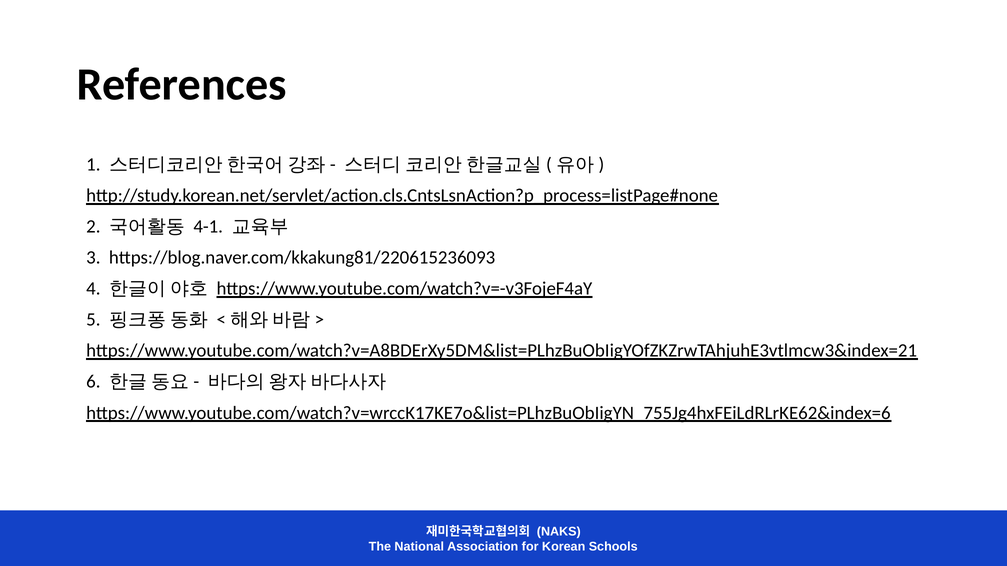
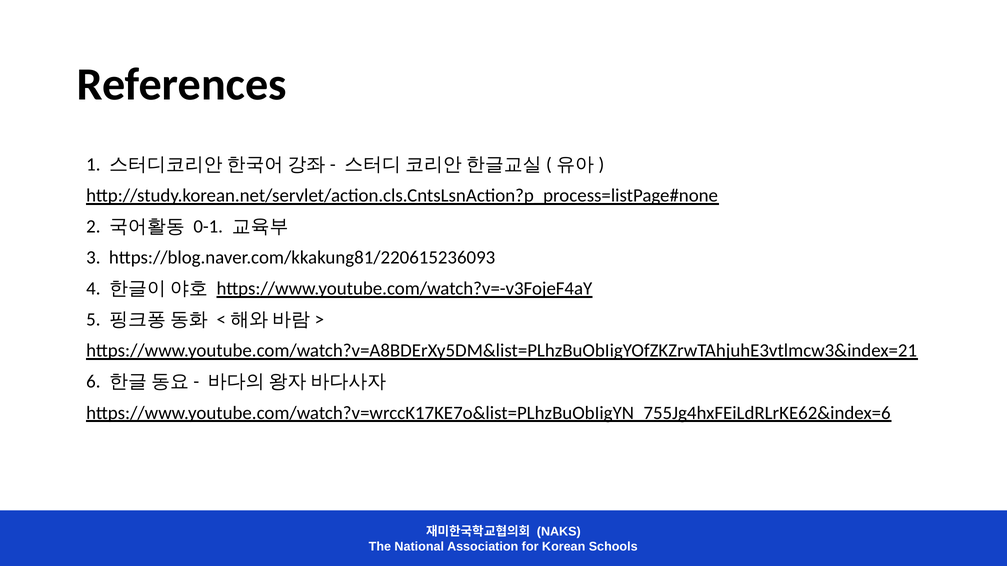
4-1: 4-1 -> 0-1
